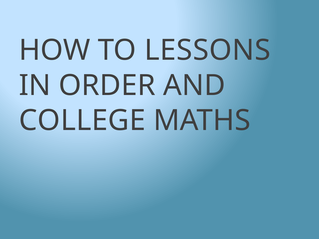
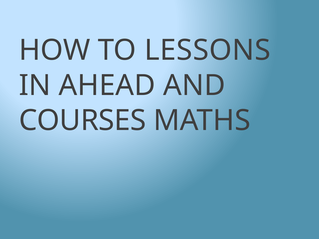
ORDER: ORDER -> AHEAD
COLLEGE: COLLEGE -> COURSES
